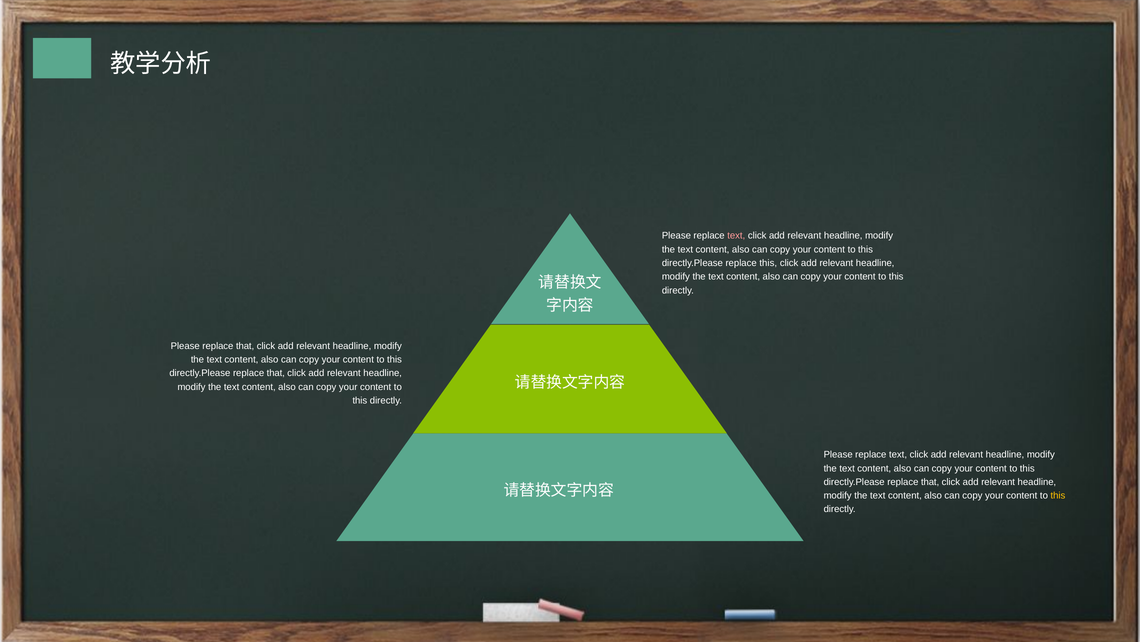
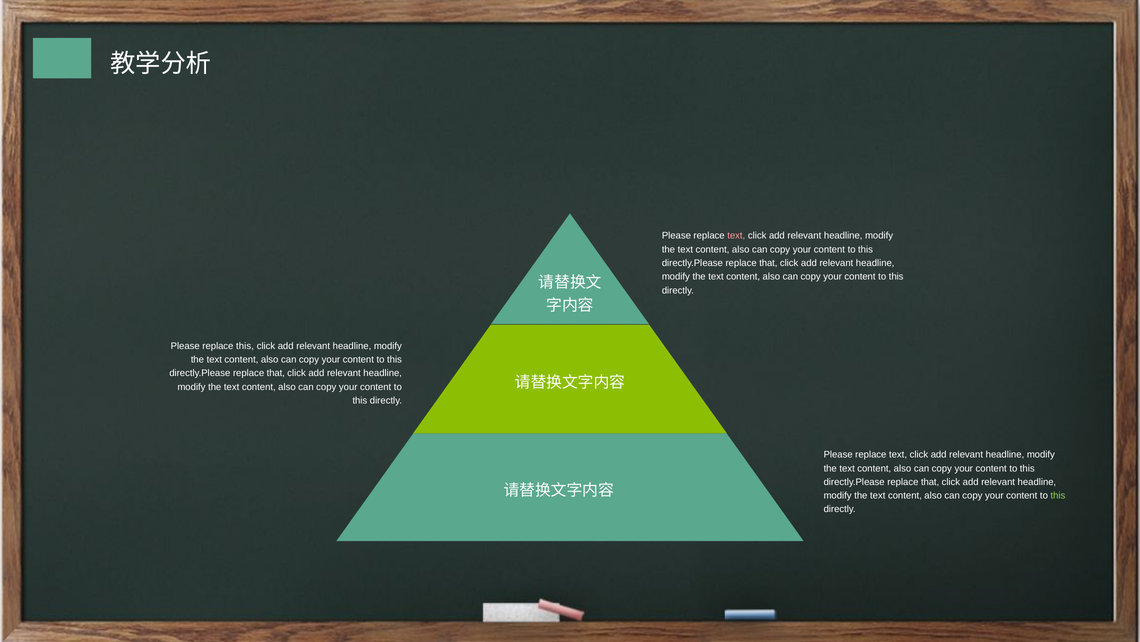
this at (768, 263): this -> that
Please replace that: that -> this
this at (1058, 495) colour: yellow -> light green
